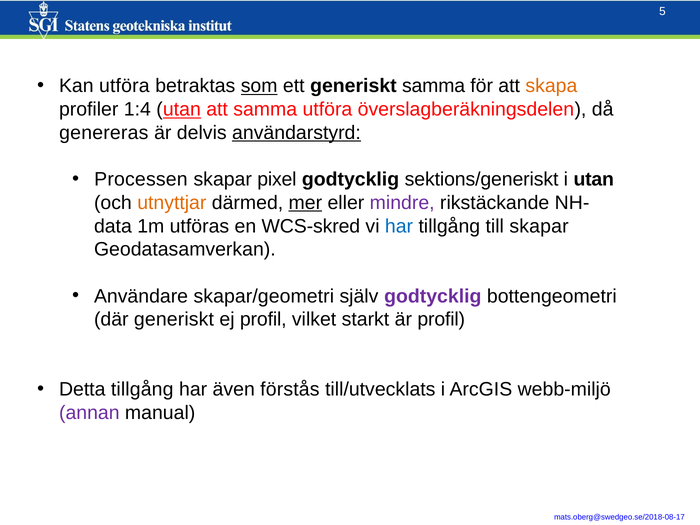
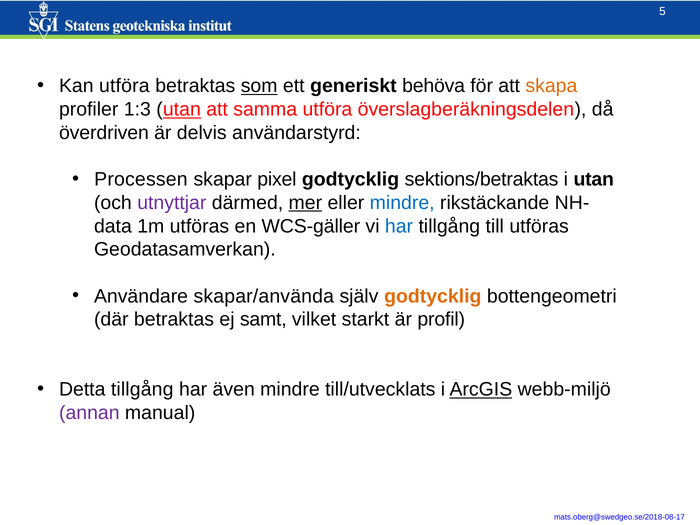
generiskt samma: samma -> behöva
1:4: 1:4 -> 1:3
genereras: genereras -> överdriven
användarstyrd underline: present -> none
sektions/generiskt: sektions/generiskt -> sektions/betraktas
utnyttjar colour: orange -> purple
mindre at (402, 203) colour: purple -> blue
WCS-skred: WCS-skred -> WCS-gäller
till skapar: skapar -> utföras
skapar/geometri: skapar/geometri -> skapar/använda
godtycklig at (433, 296) colour: purple -> orange
där generiskt: generiskt -> betraktas
ej profil: profil -> samt
även förstås: förstås -> mindre
ArcGIS underline: none -> present
